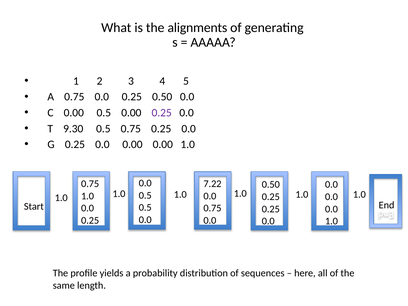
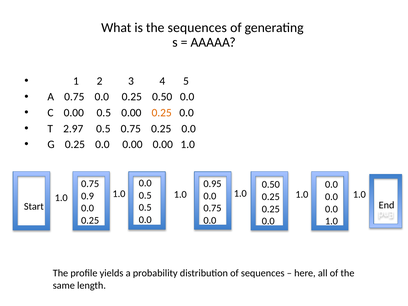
the alignments: alignments -> sequences
0.25 at (162, 113) colour: purple -> orange
9.30: 9.30 -> 2.97
7.22: 7.22 -> 0.95
1.0 at (88, 196): 1.0 -> 0.9
